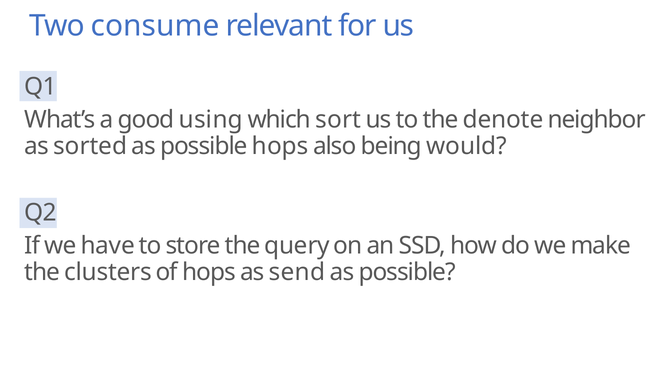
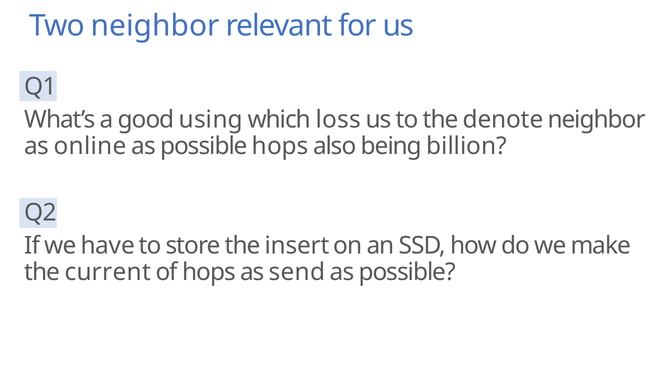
Two consume: consume -> neighbor
sort: sort -> loss
sorted: sorted -> online
would: would -> billion
query: query -> insert
clusters: clusters -> current
